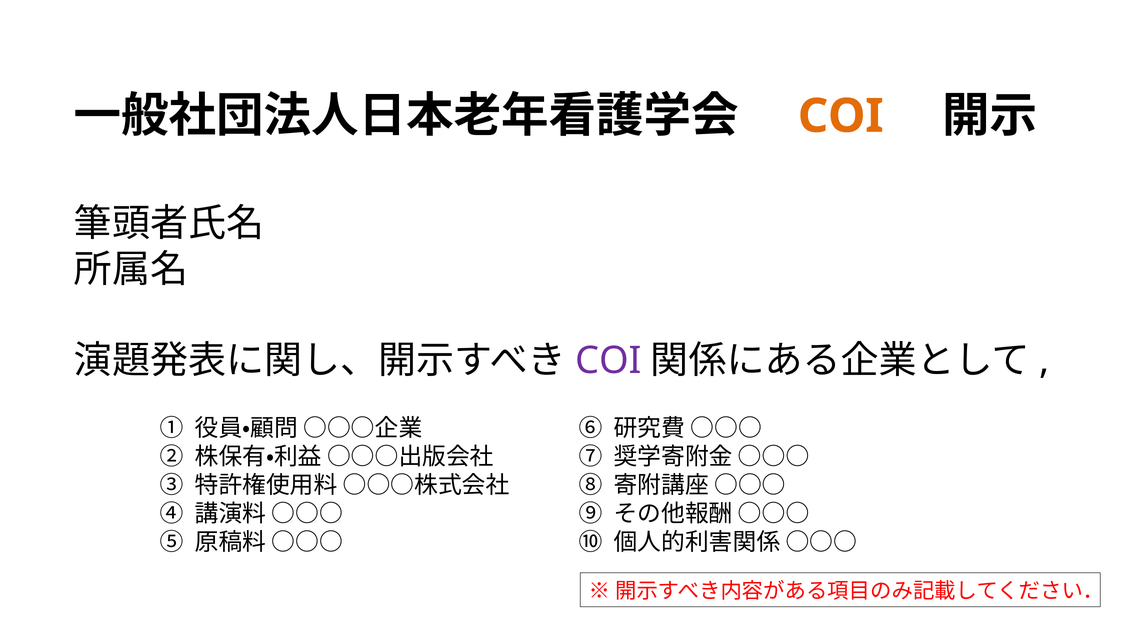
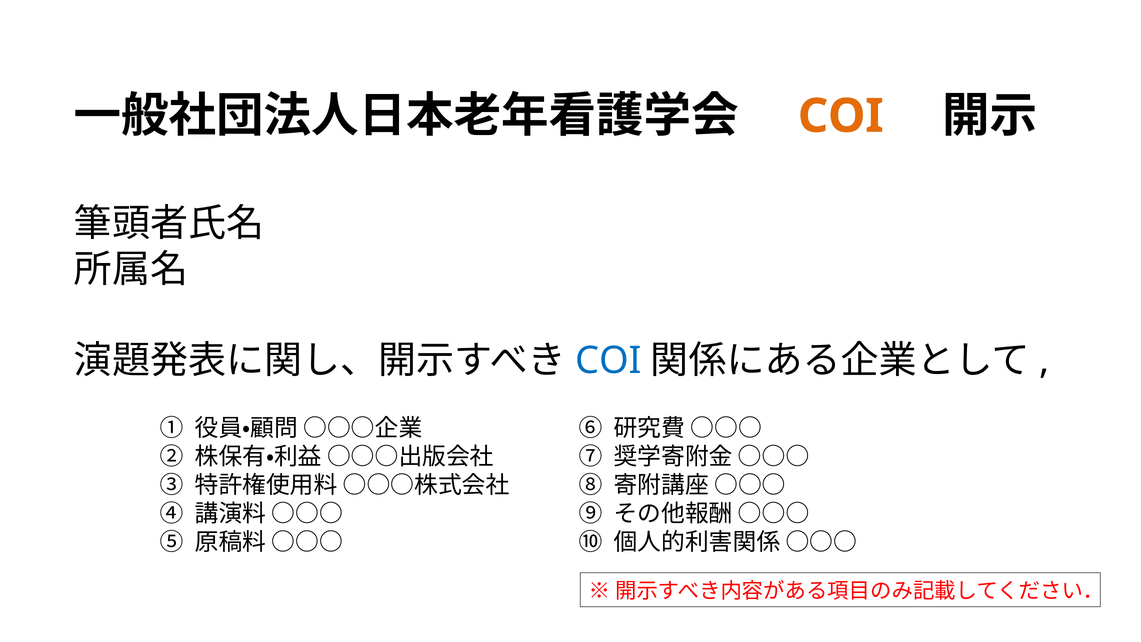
COI at (608, 361) colour: purple -> blue
